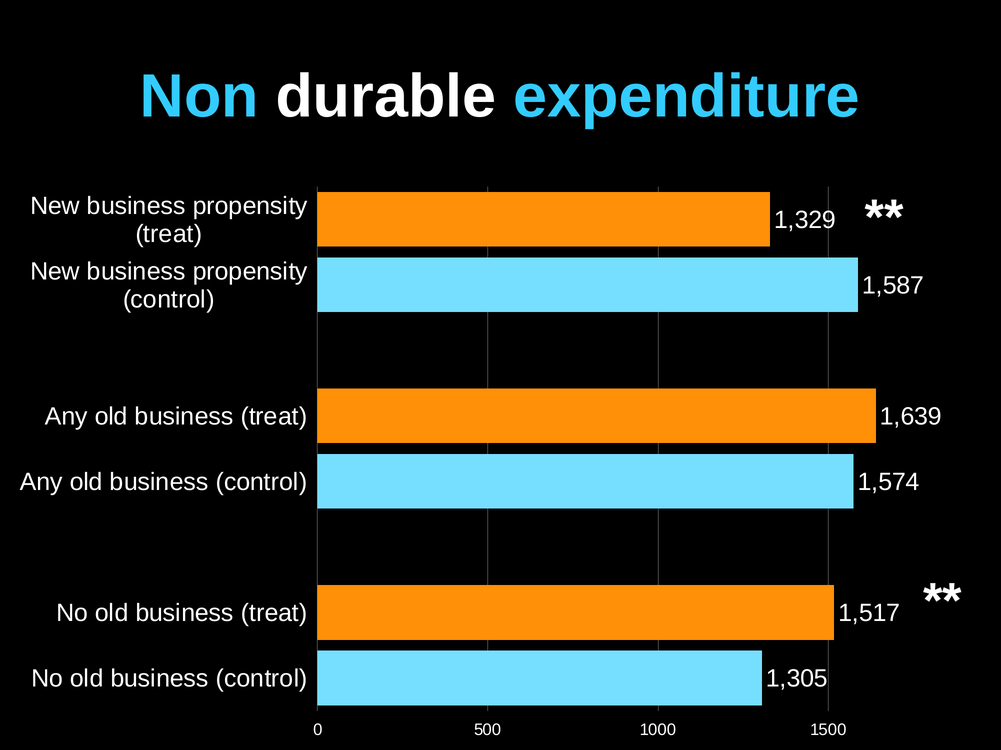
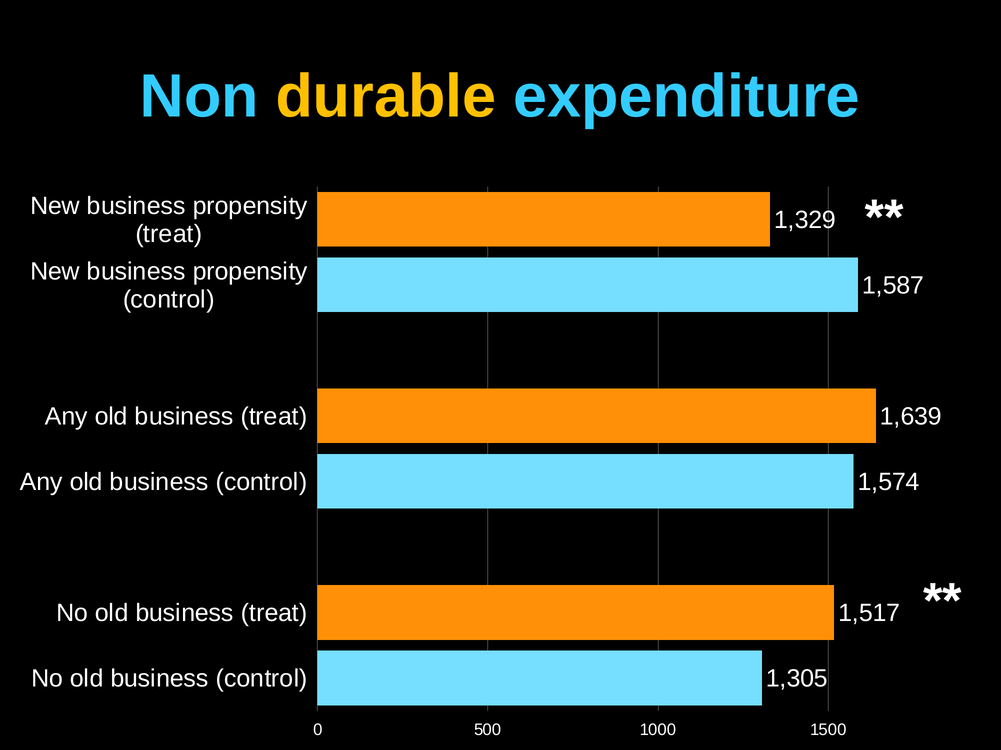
durable colour: white -> yellow
